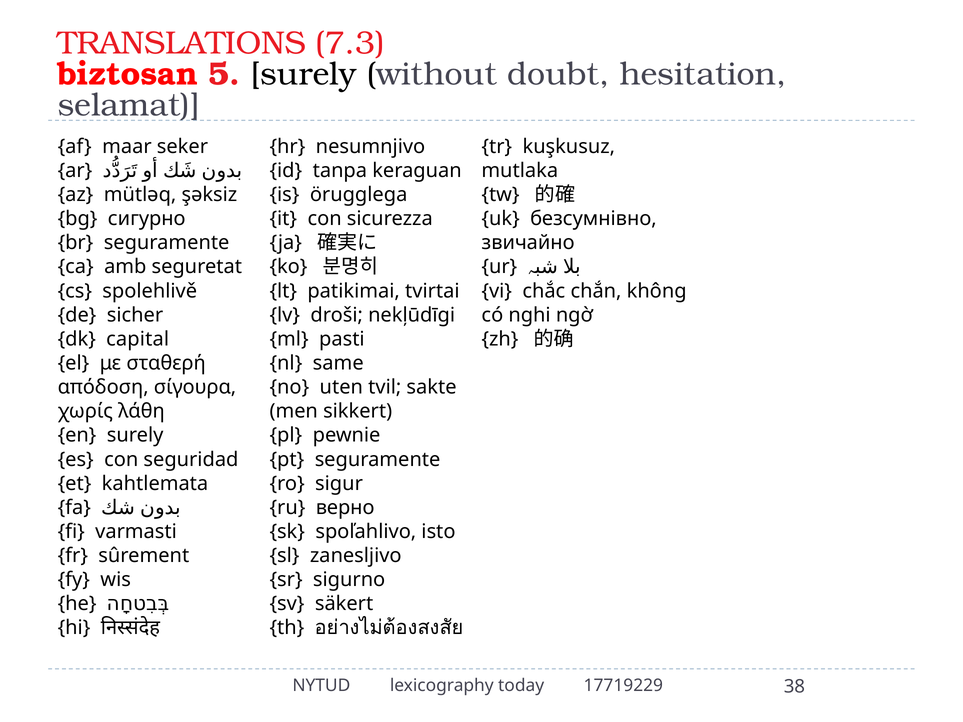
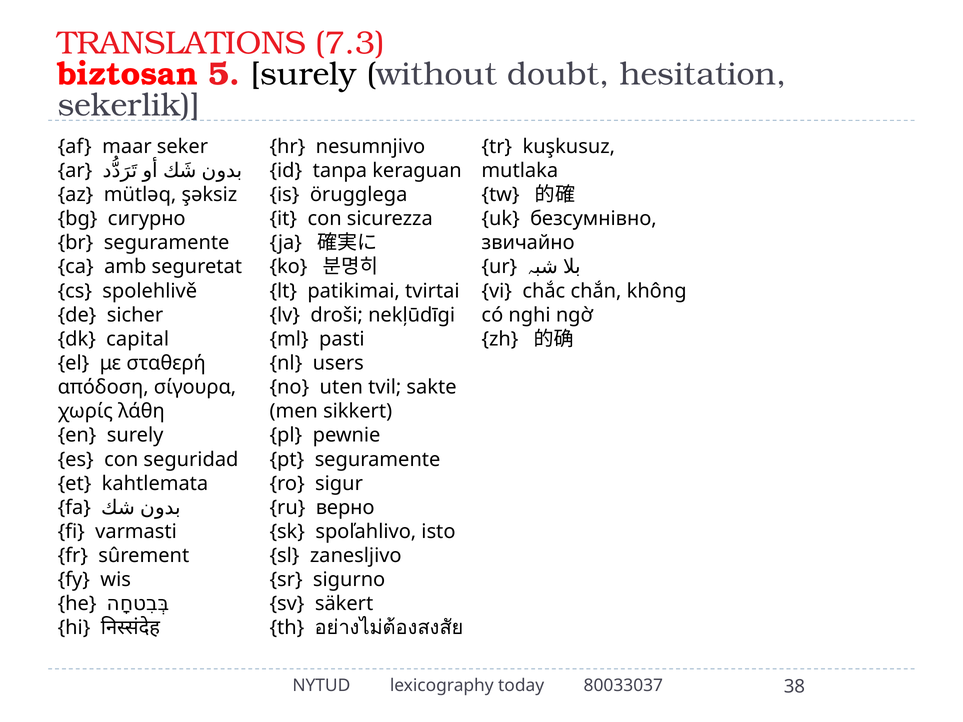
selamat: selamat -> sekerlik
same: same -> users
17719229: 17719229 -> 80033037
